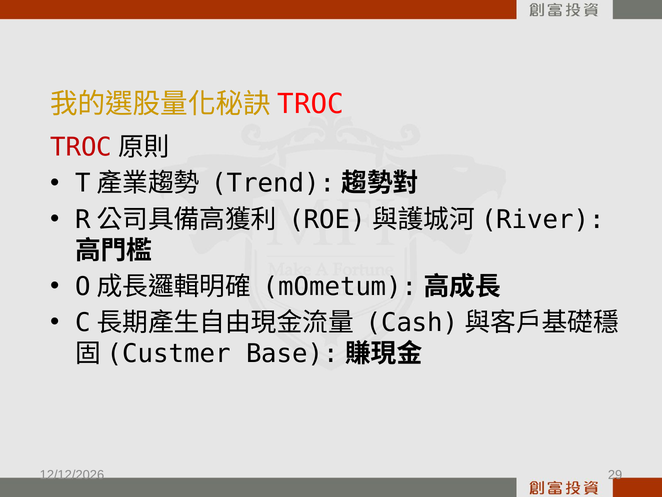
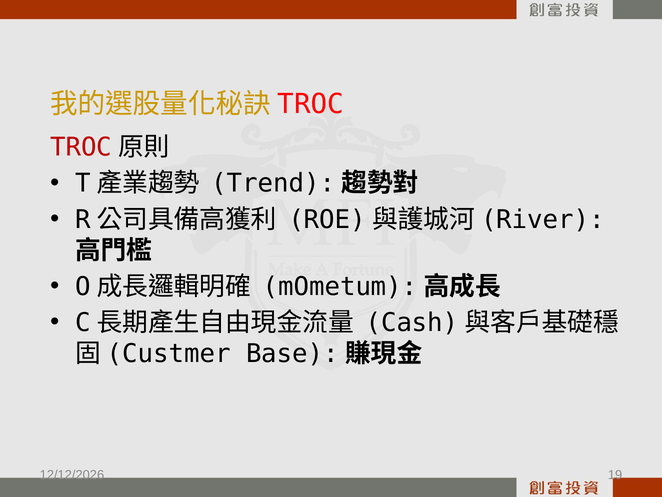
29: 29 -> 19
